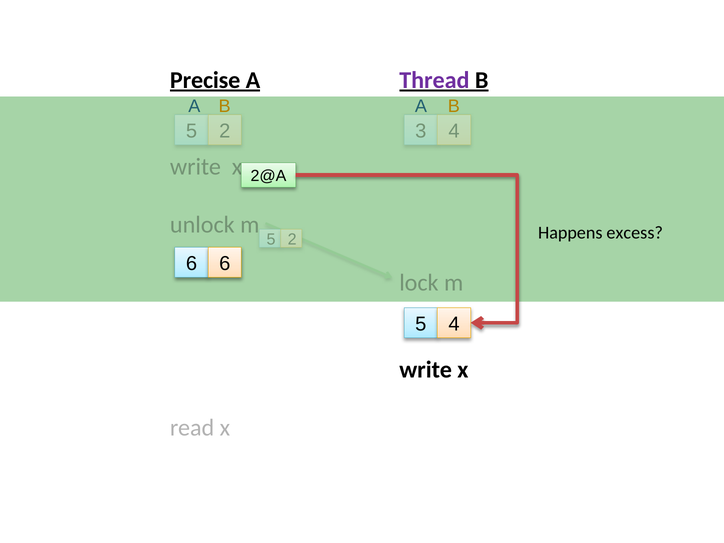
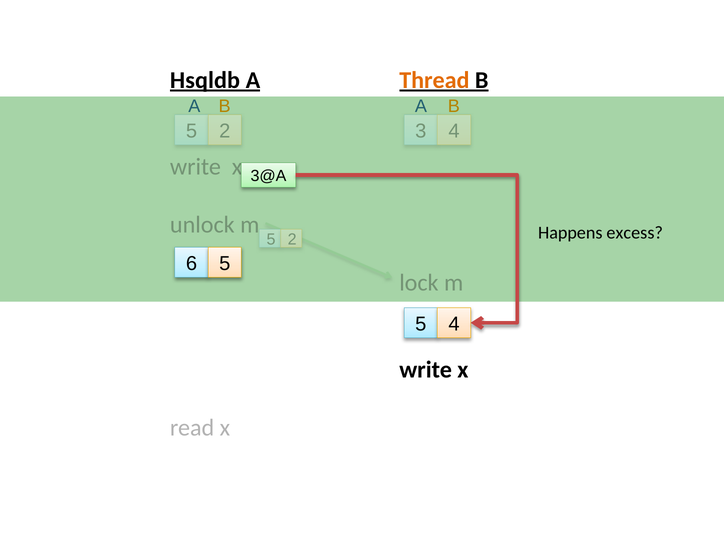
Precise: Precise -> Hsqldb
Thread colour: purple -> orange
2@A: 2@A -> 3@A
6 6: 6 -> 5
